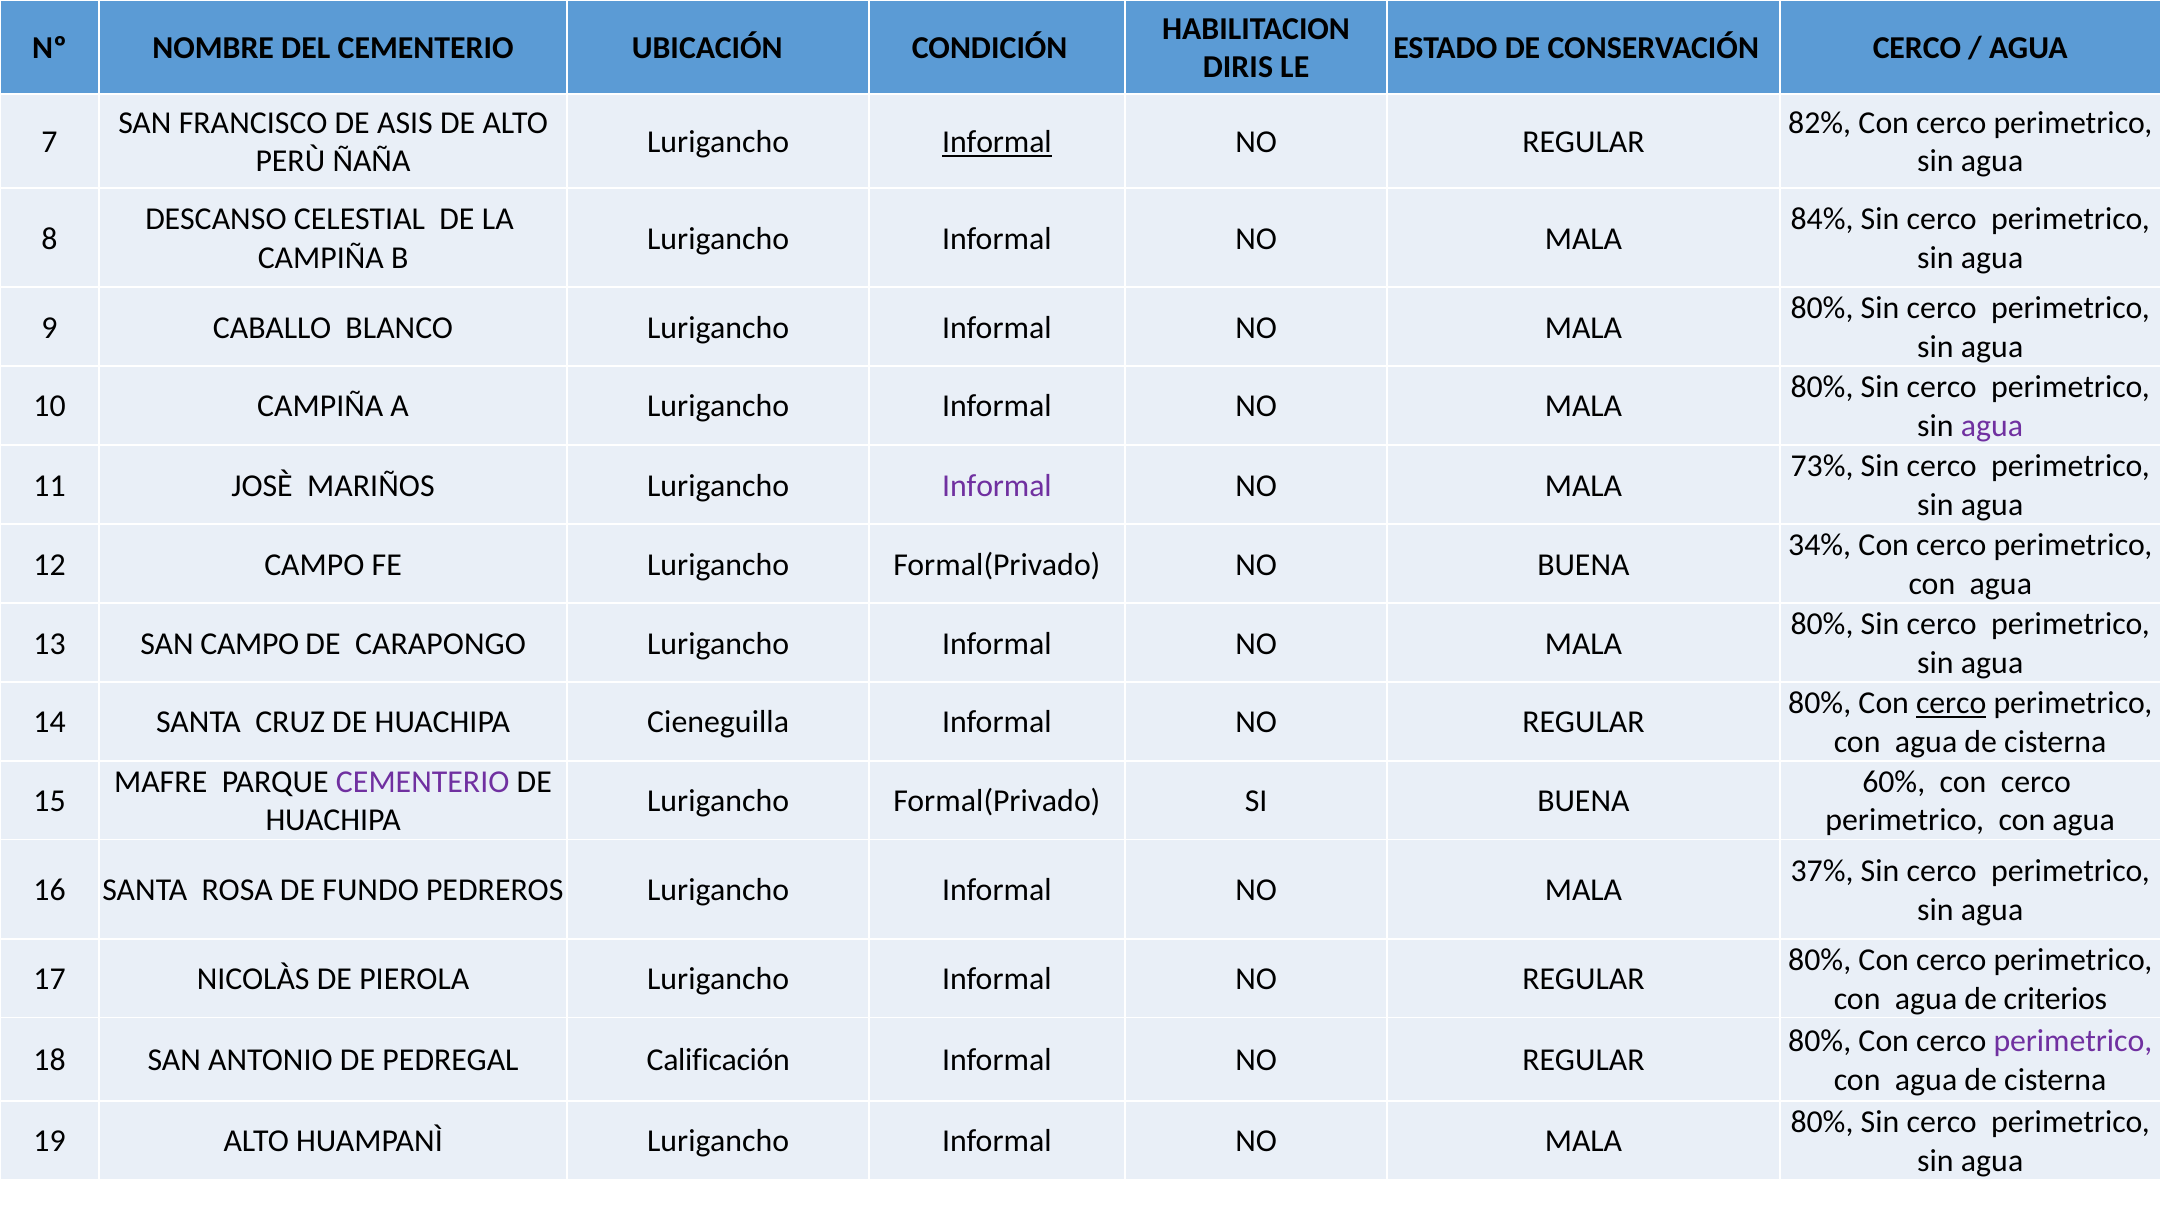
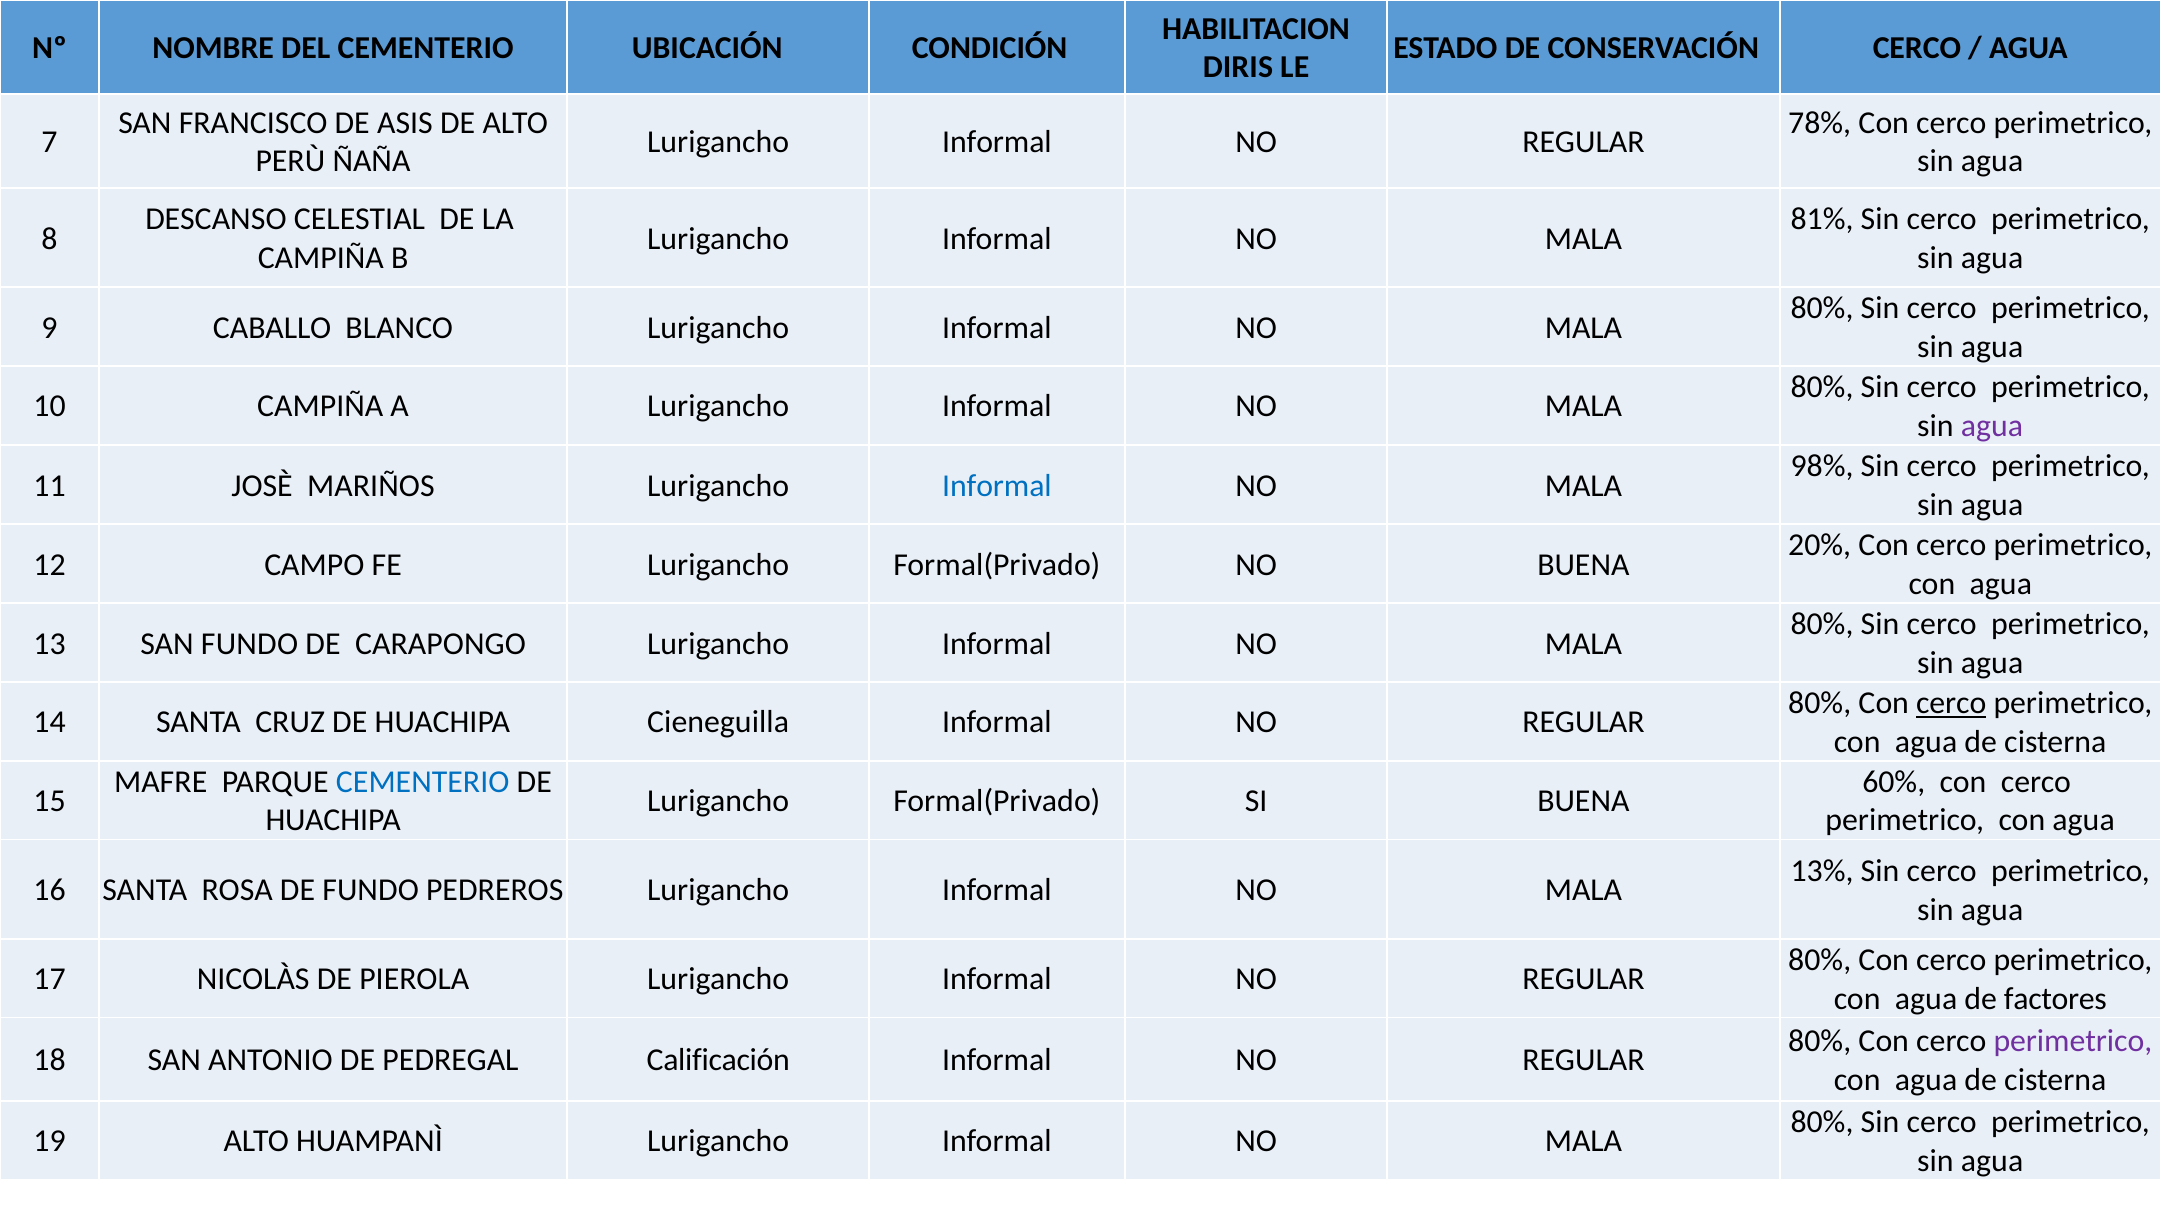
82%: 82% -> 78%
Informal at (997, 142) underline: present -> none
84%: 84% -> 81%
73%: 73% -> 98%
Informal at (997, 485) colour: purple -> blue
34%: 34% -> 20%
SAN CAMPO: CAMPO -> FUNDO
CEMENTERIO at (423, 782) colour: purple -> blue
37%: 37% -> 13%
criterios: criterios -> factores
